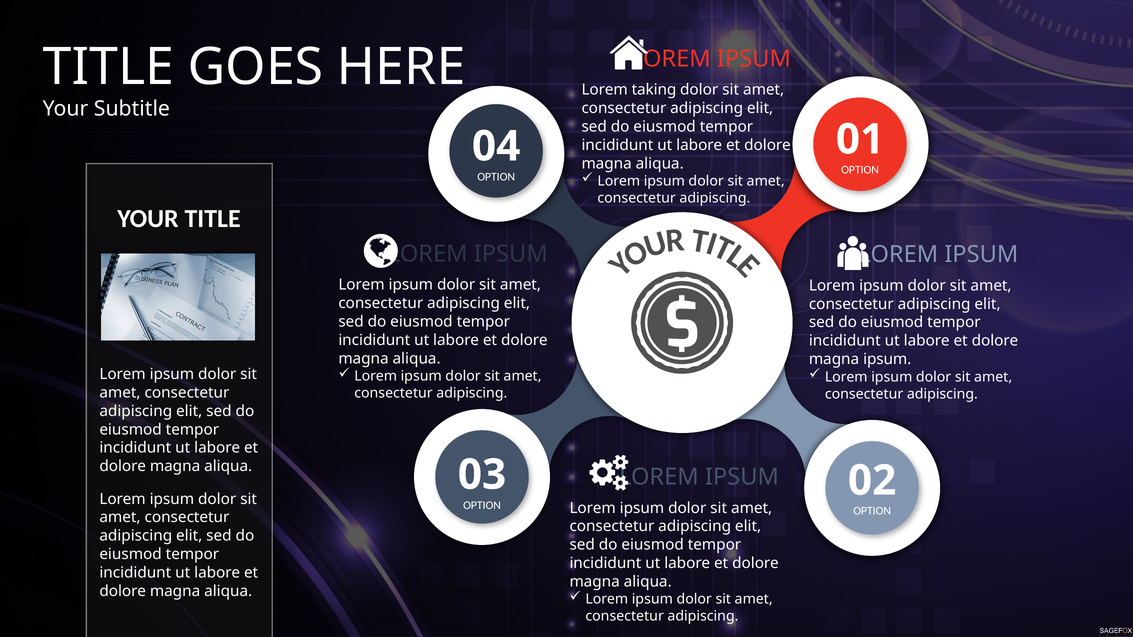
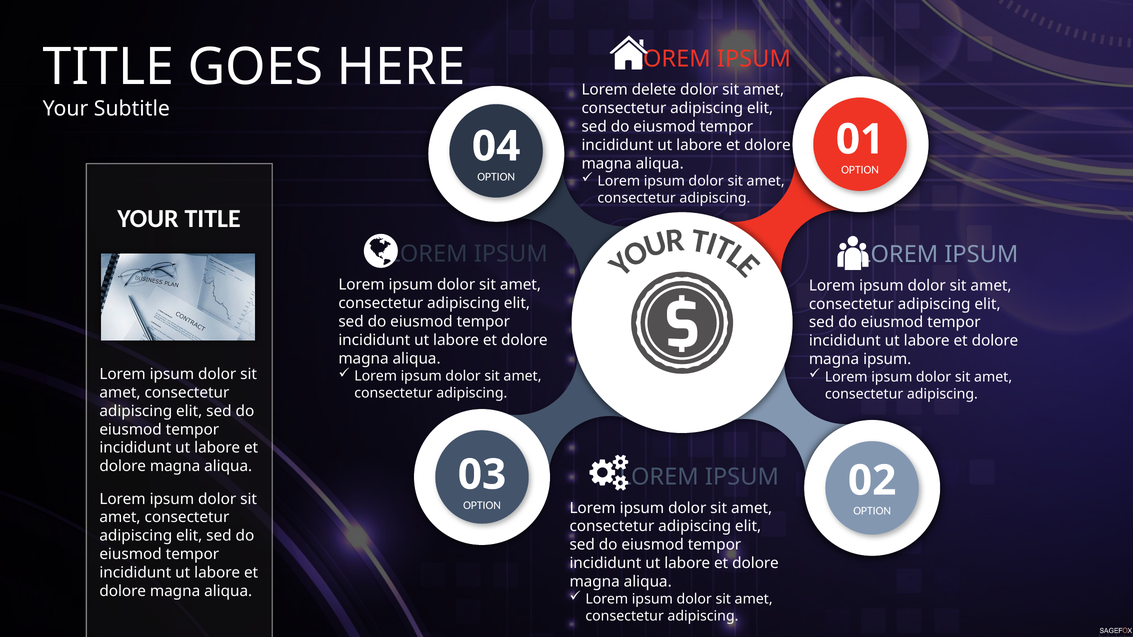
taking: taking -> delete
